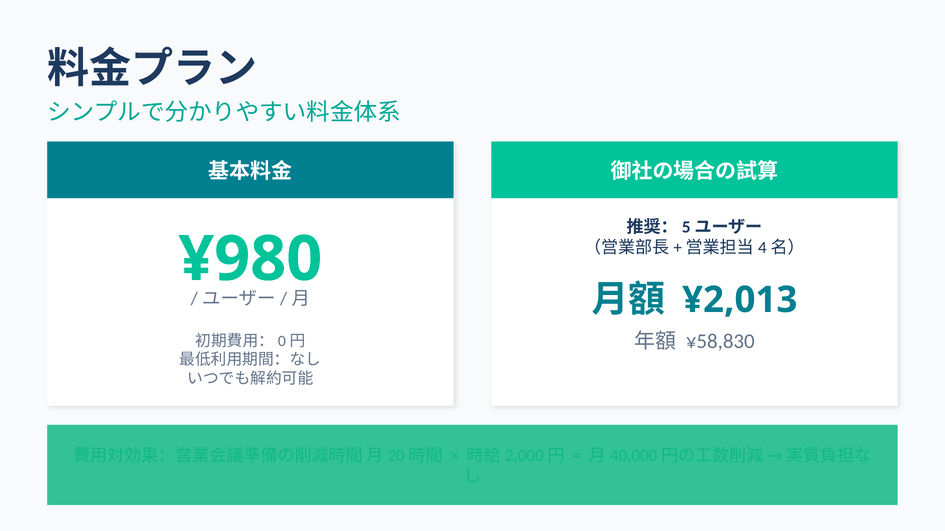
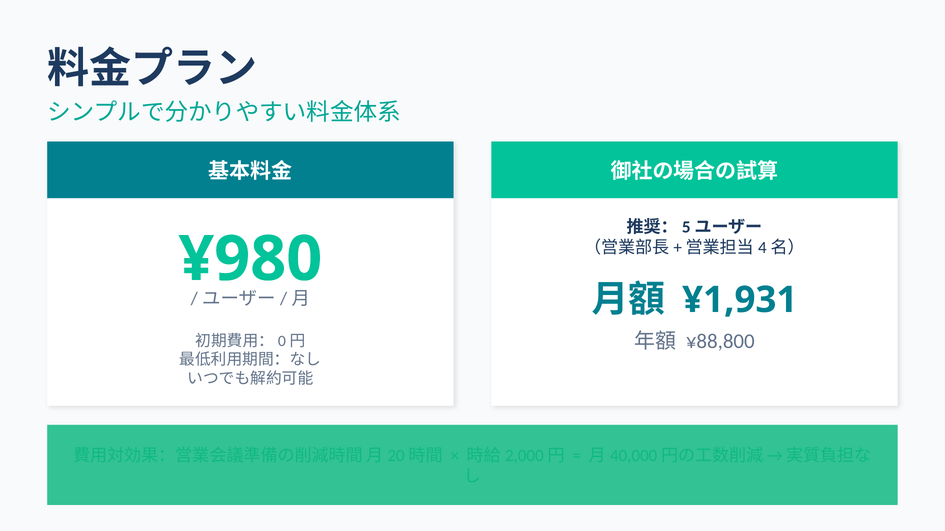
¥2,013: ¥2,013 -> ¥1,931
¥58,830: ¥58,830 -> ¥88,800
